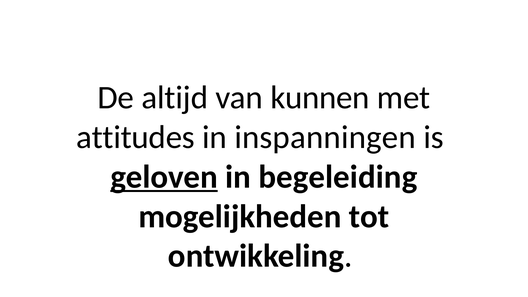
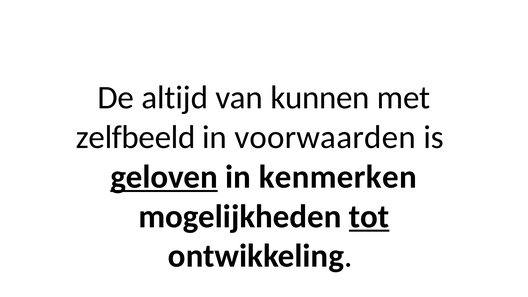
attitudes: attitudes -> zelfbeeld
inspanningen: inspanningen -> voorwaarden
begeleiding: begeleiding -> kenmerken
tot underline: none -> present
